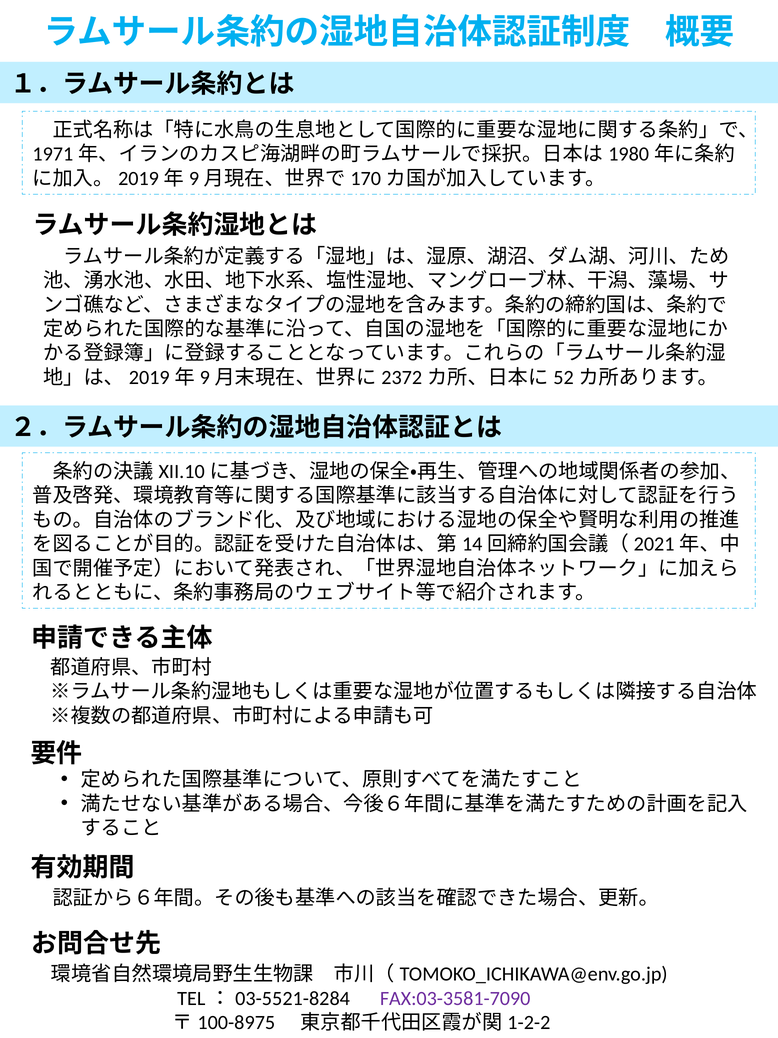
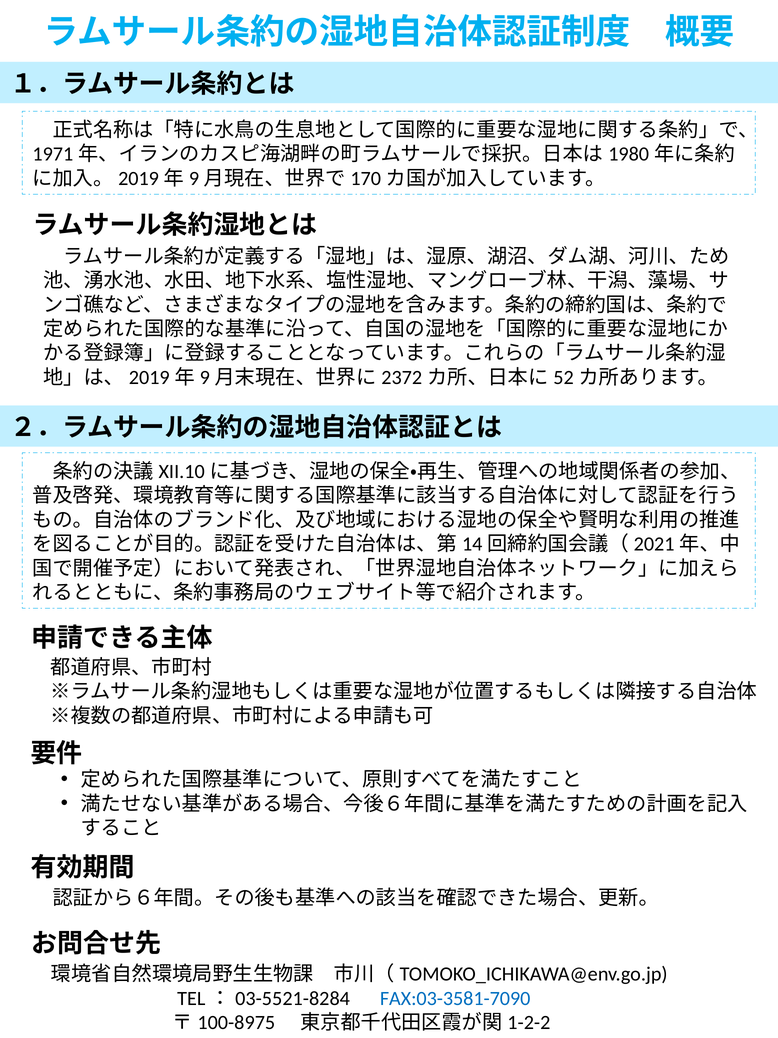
FAX:03-3581-7090 colour: purple -> blue
